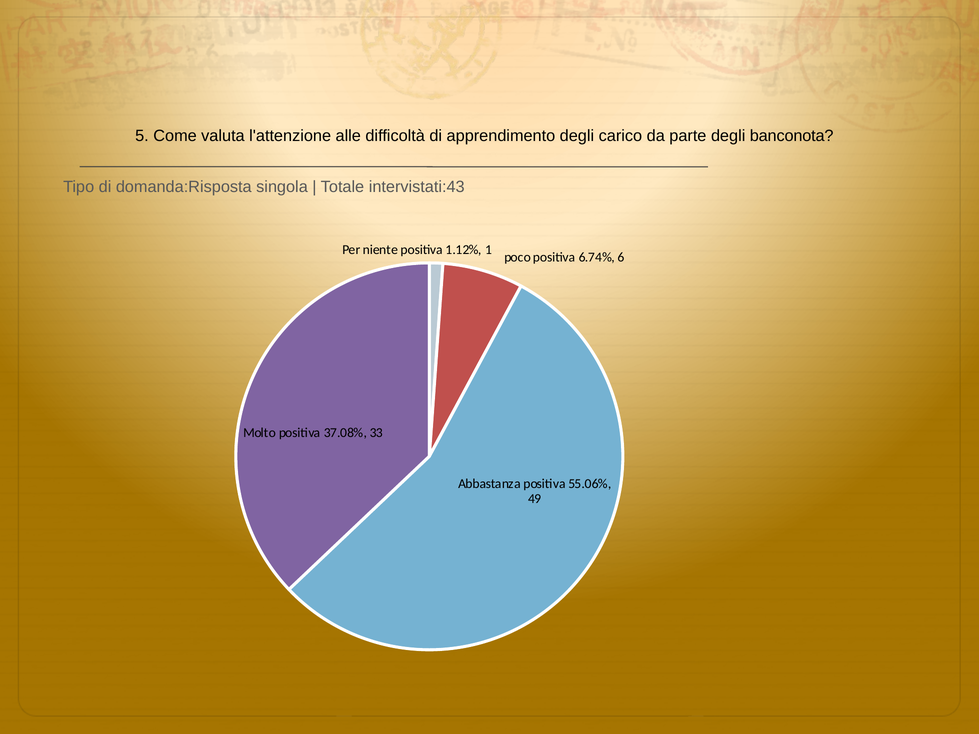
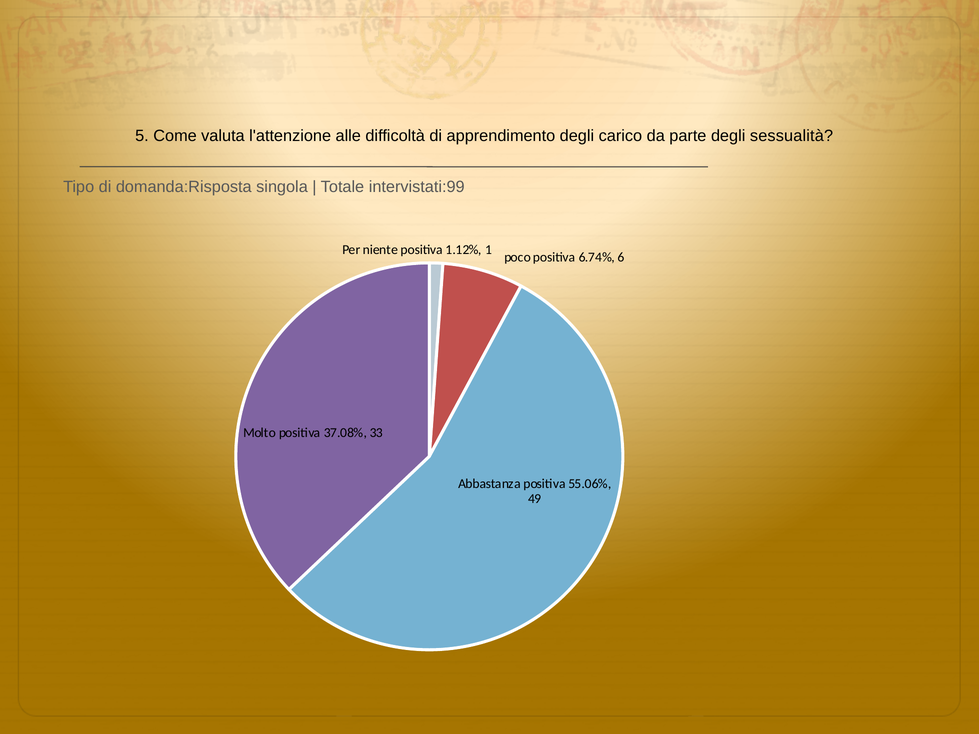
banconota: banconota -> sessualità
intervistati:43: intervistati:43 -> intervistati:99
